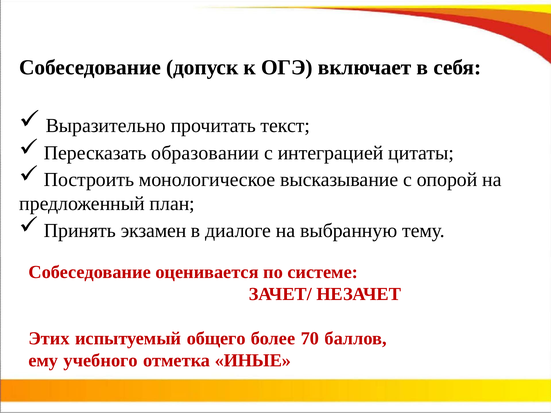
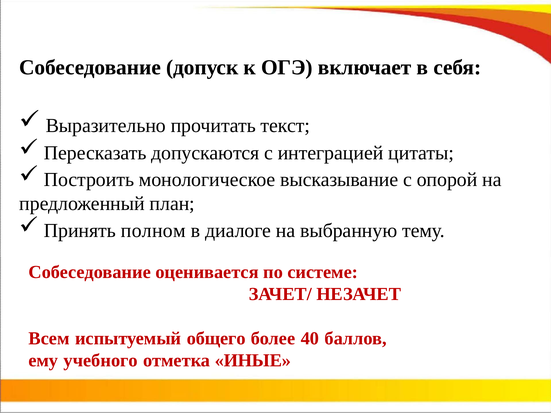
образовании: образовании -> допускаются
экзамен: экзамен -> полном
Этих: Этих -> Всем
70: 70 -> 40
